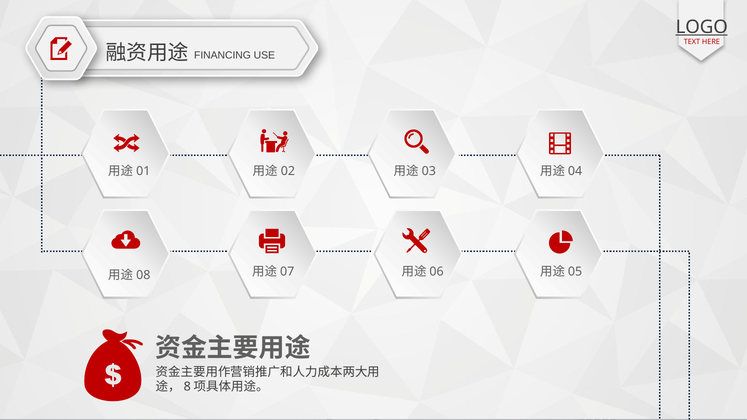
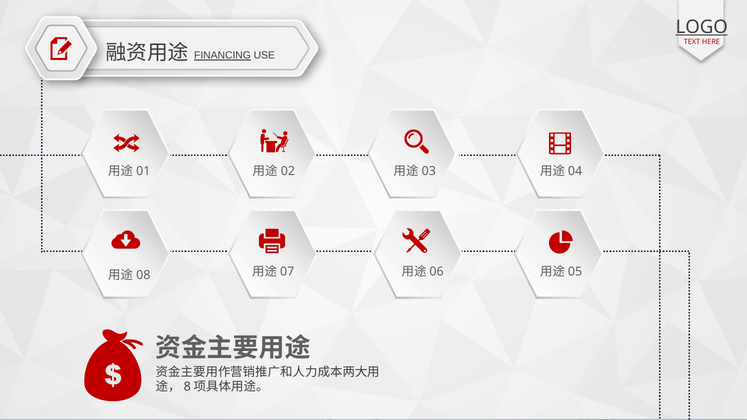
FINANCING underline: none -> present
